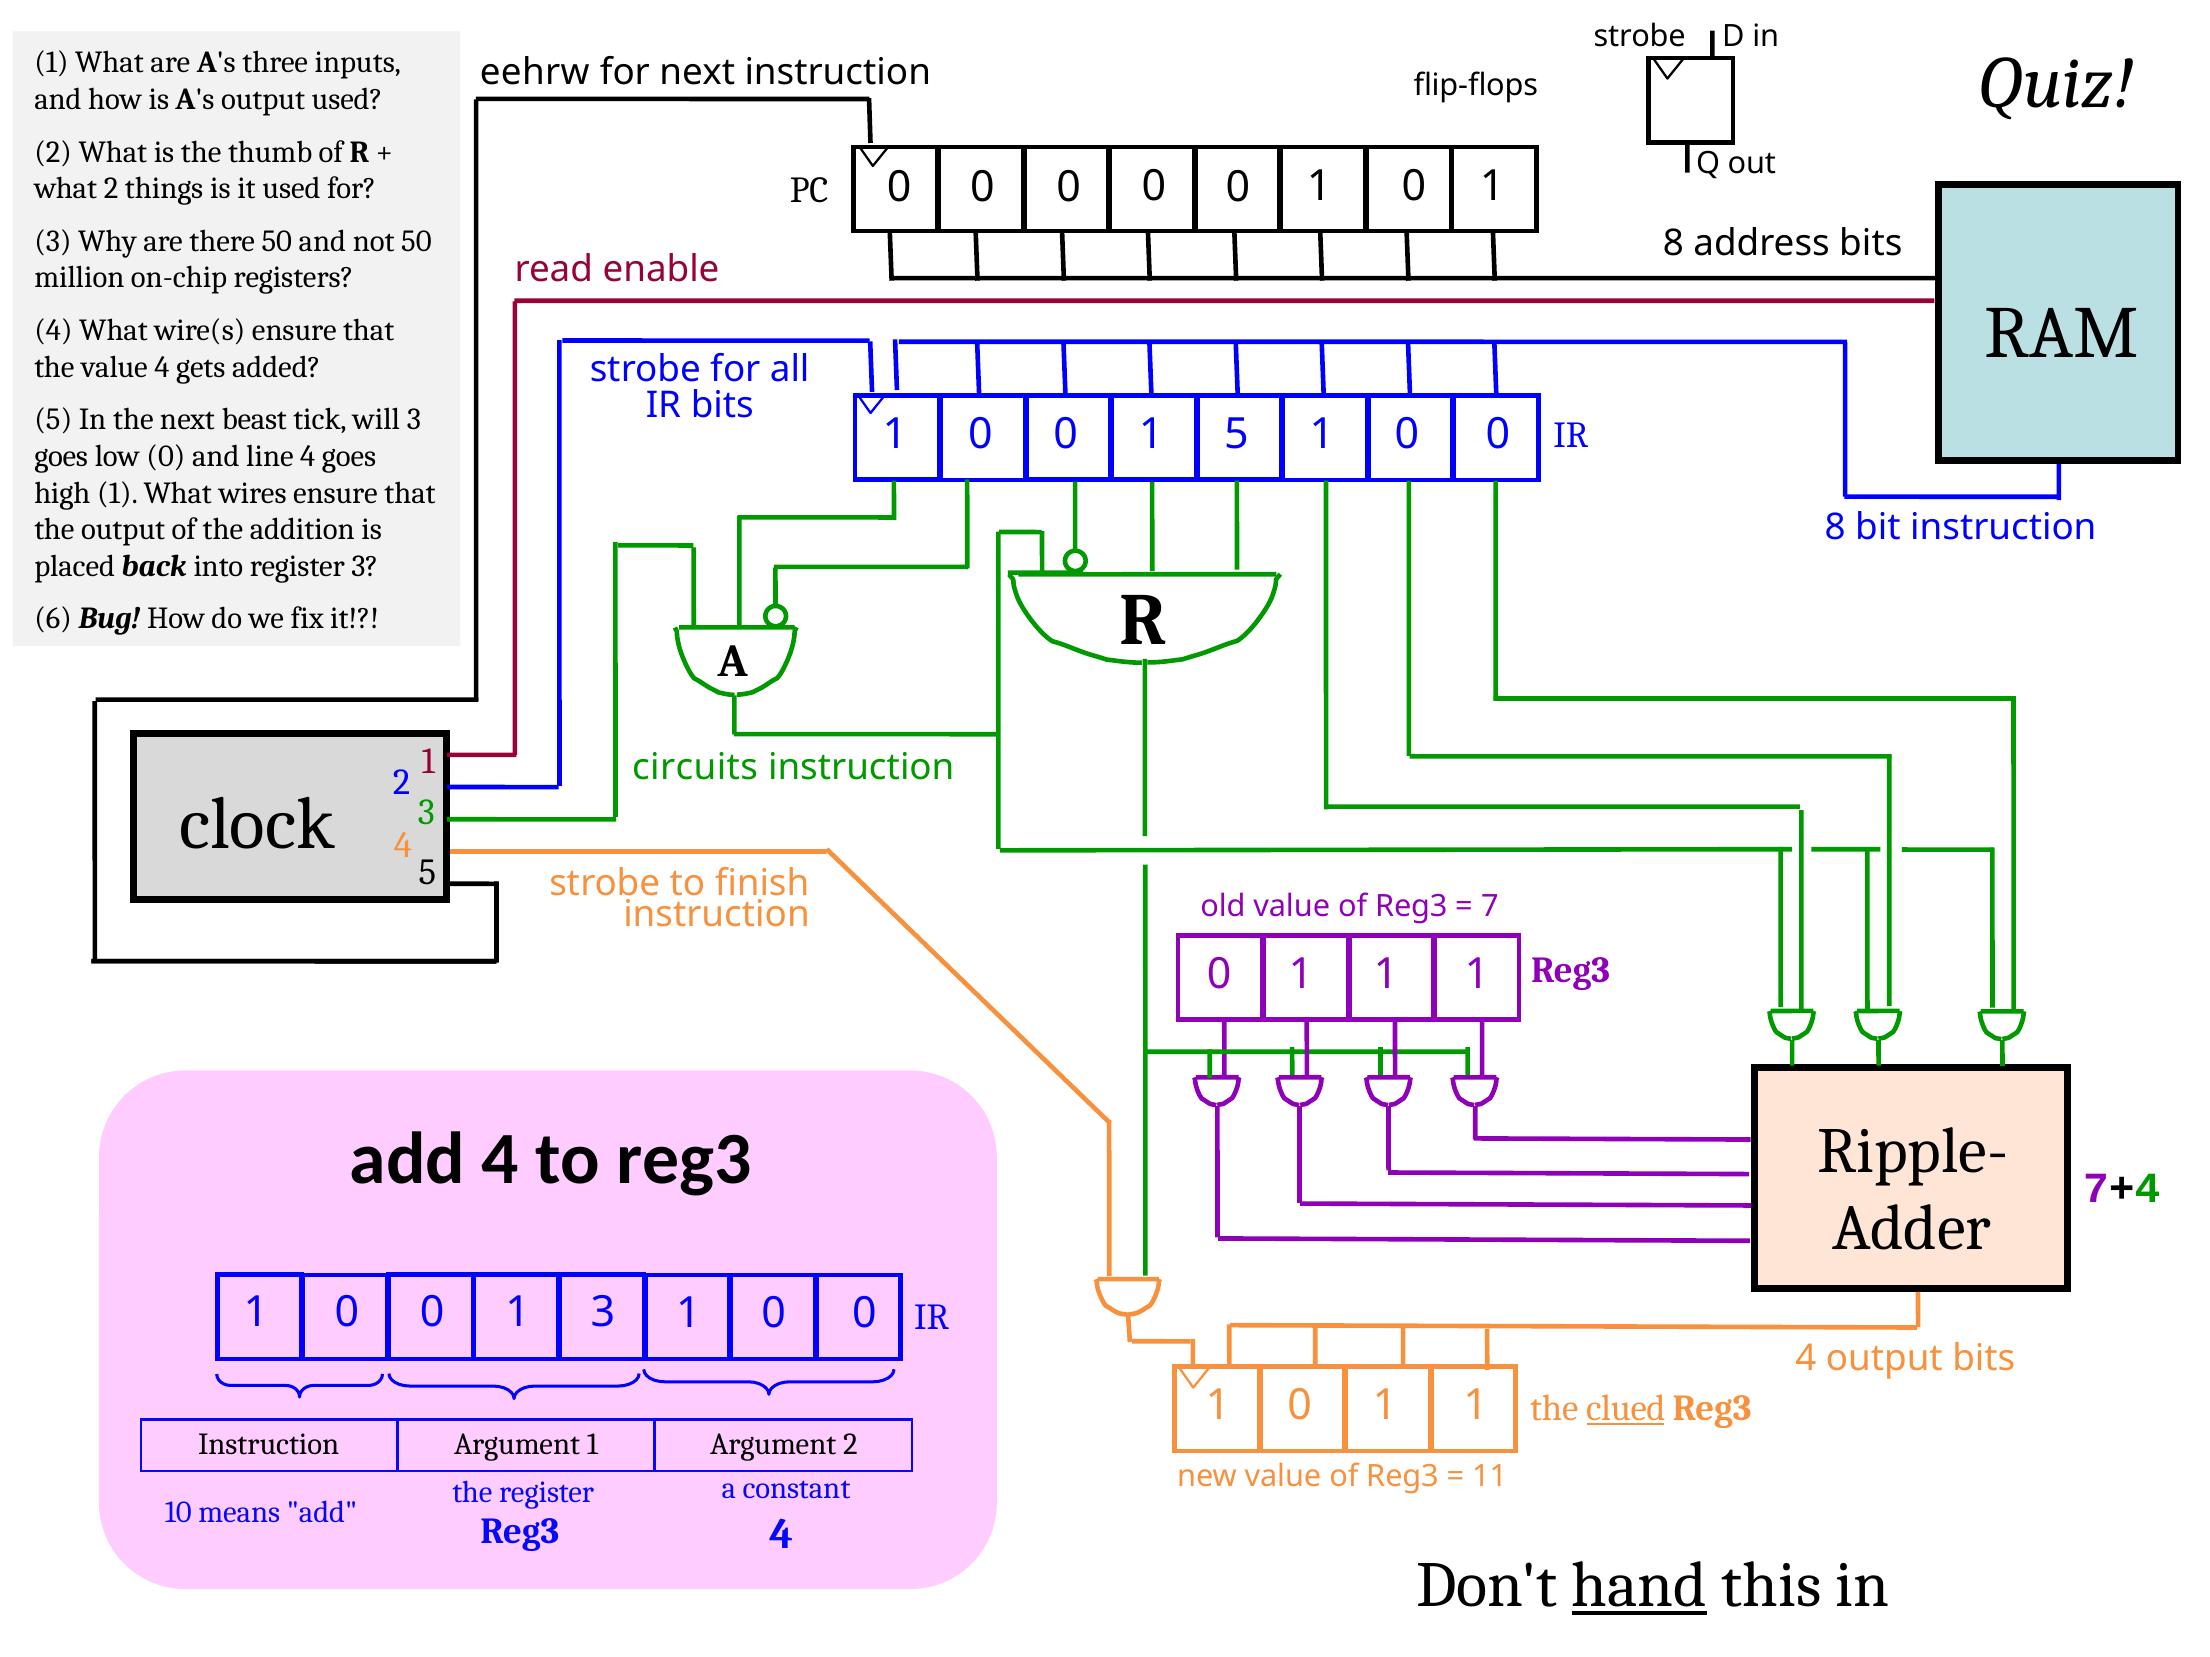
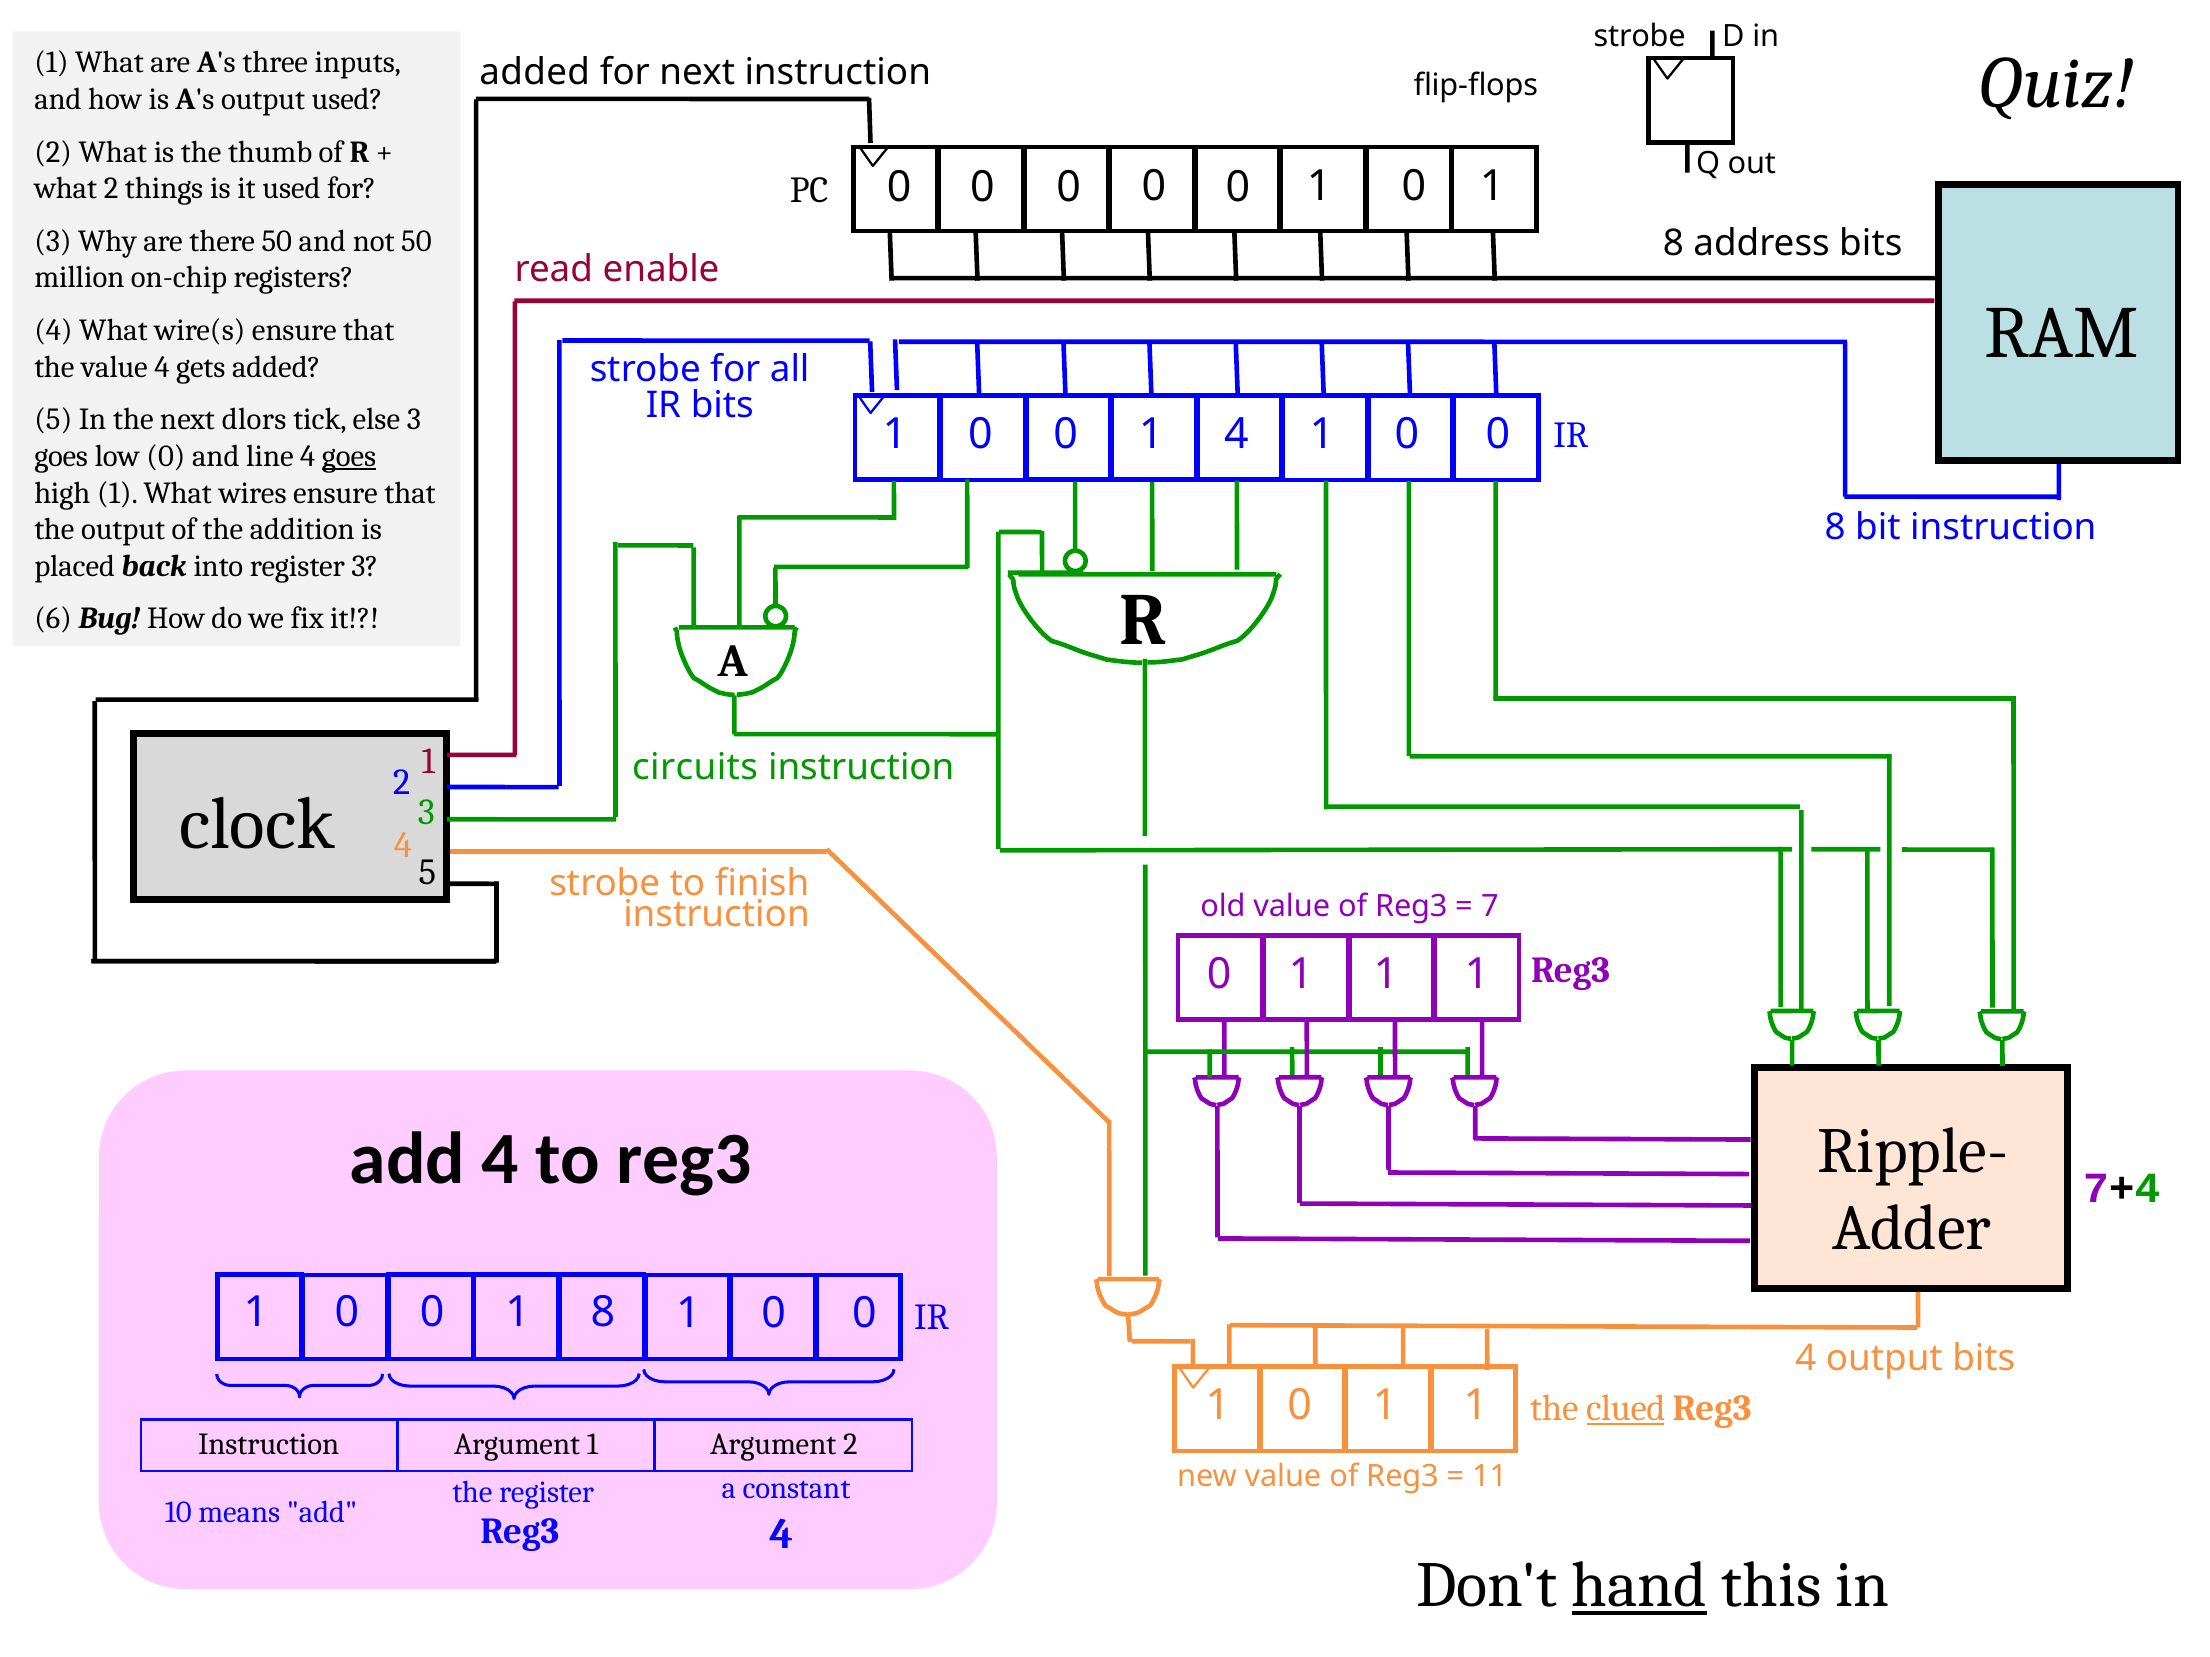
eehrw at (535, 72): eehrw -> added
beast: beast -> dlors
will: will -> else
0 0 1 5: 5 -> 4
goes at (349, 456) underline: none -> present
1 3: 3 -> 8
